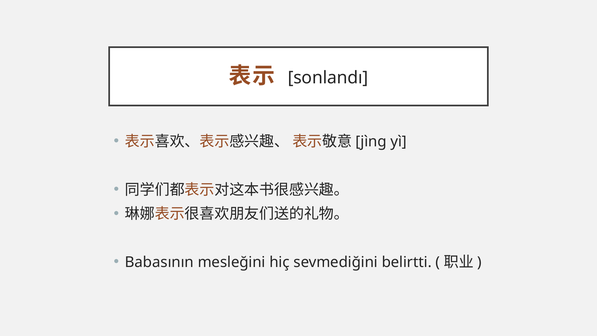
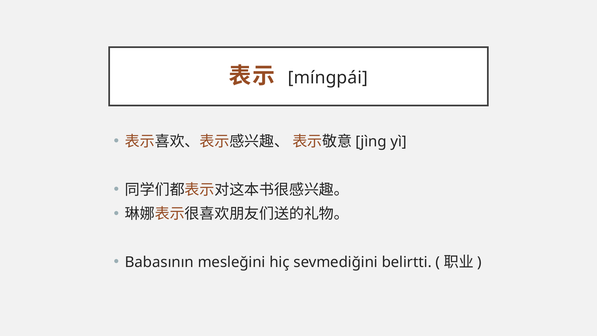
sonlandı: sonlandı -> míngpái
